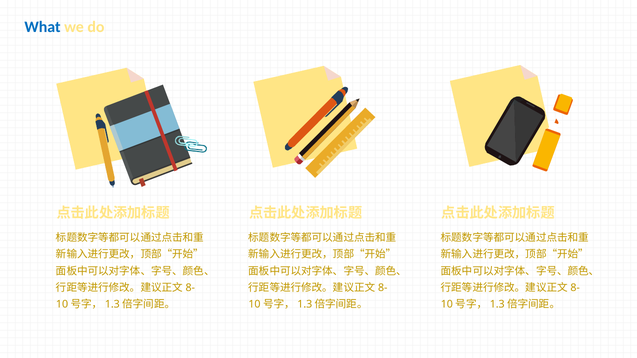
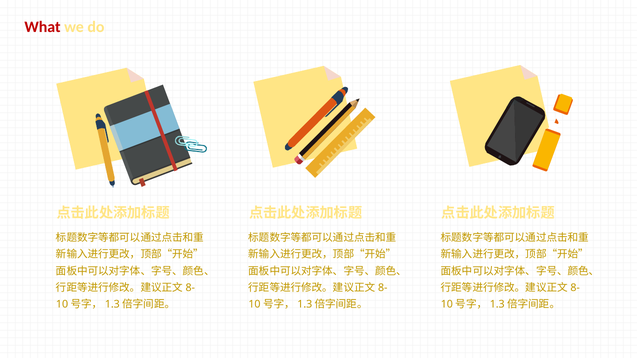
What colour: blue -> red
